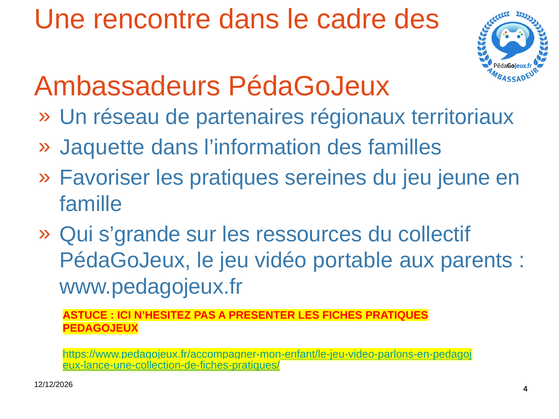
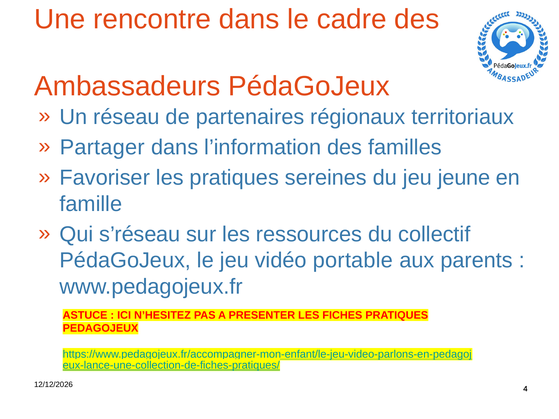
Jaquette: Jaquette -> Partager
s’grande: s’grande -> s’réseau
